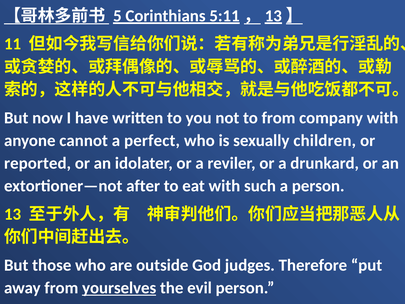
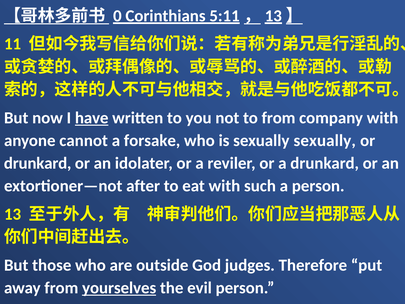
5: 5 -> 0
have underline: none -> present
perfect: perfect -> forsake
sexually children: children -> sexually
reported at (38, 163): reported -> drunkard
